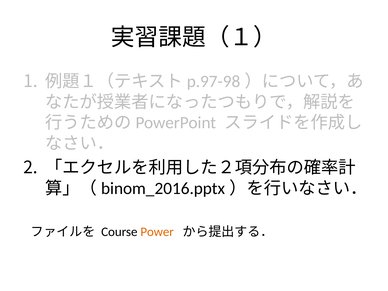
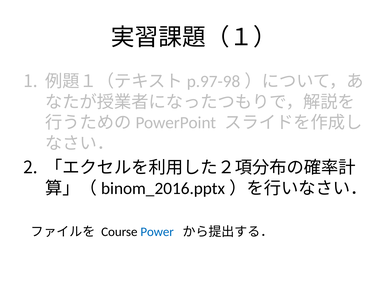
Power colour: orange -> blue
